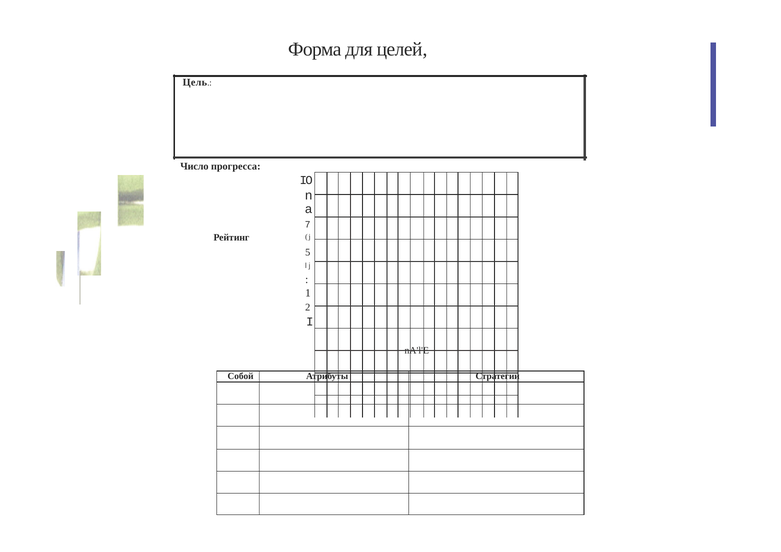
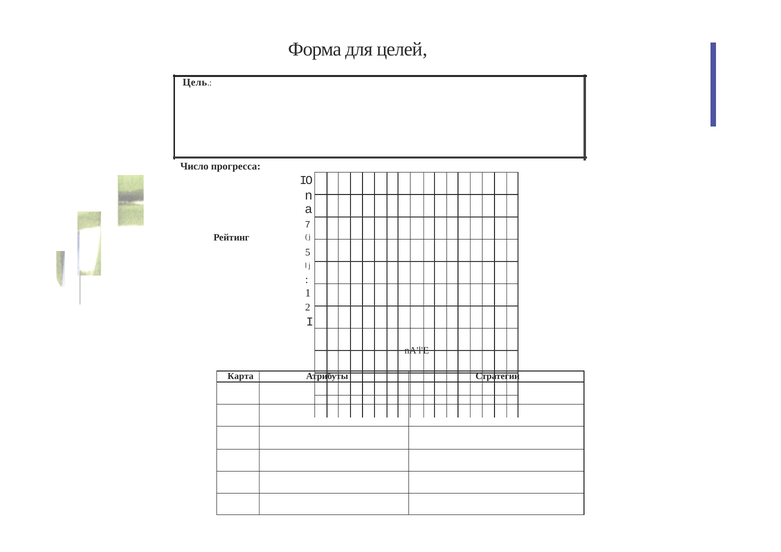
Собой: Собой -> Карта
